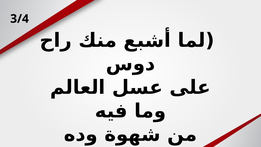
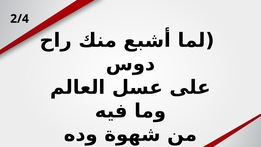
3/4: 3/4 -> 2/4
